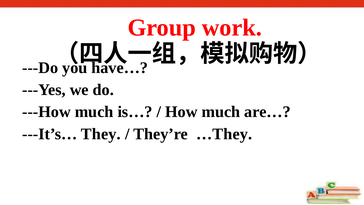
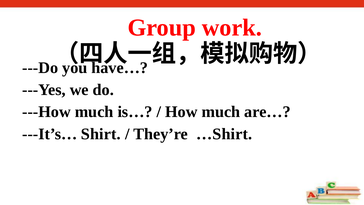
They: They -> Shirt
…They: …They -> …Shirt
